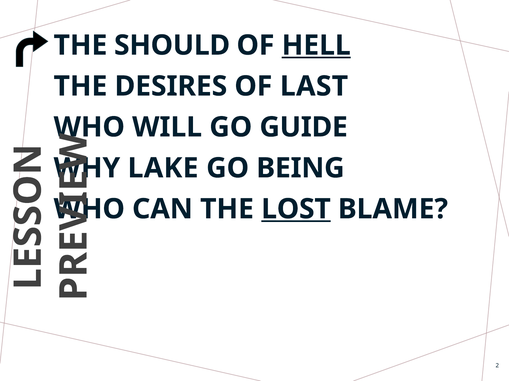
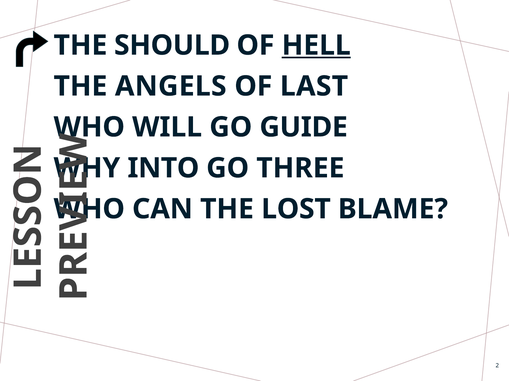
DESIRES: DESIRES -> ANGELS
LAKE: LAKE -> INTO
BEING: BEING -> THREE
LOST underline: present -> none
